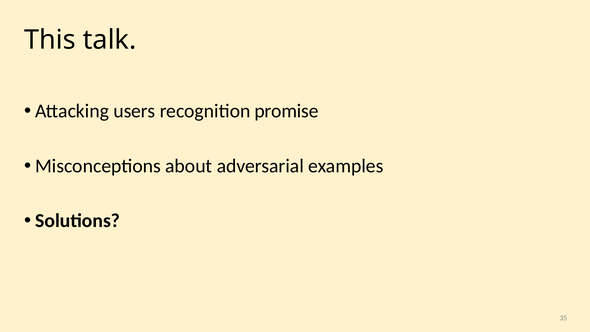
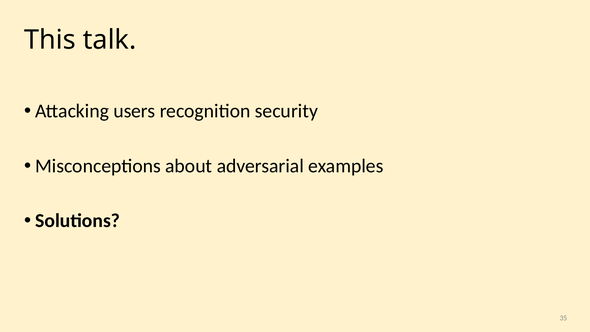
promise: promise -> security
